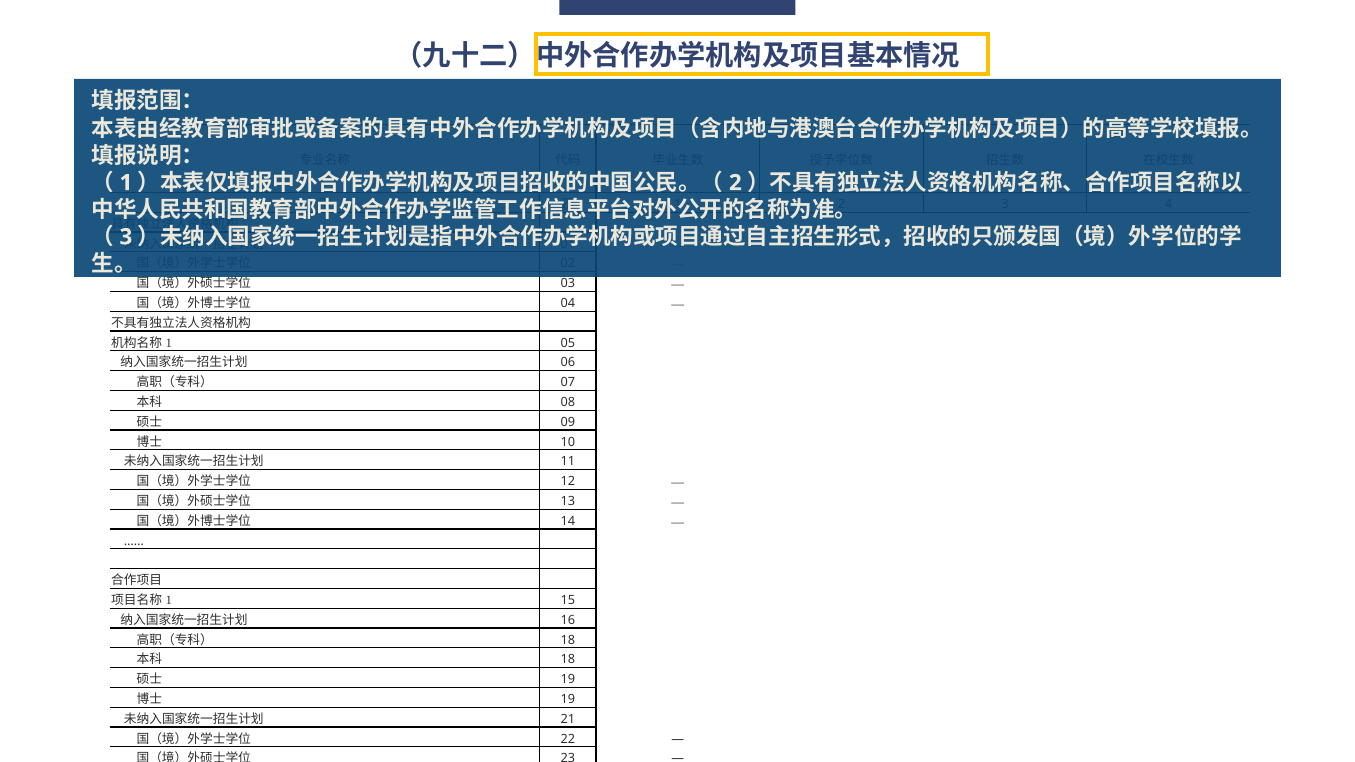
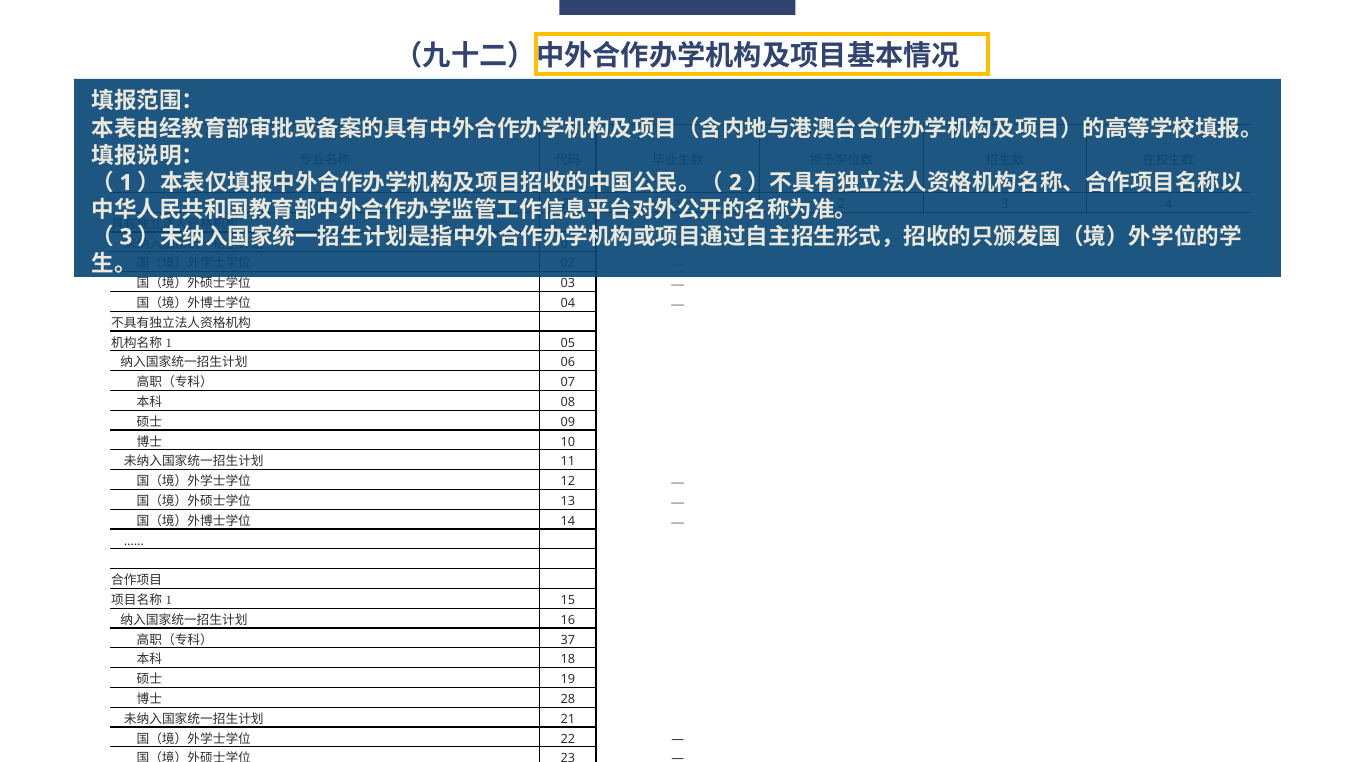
18 at (568, 640): 18 -> 37
19 at (568, 699): 19 -> 28
